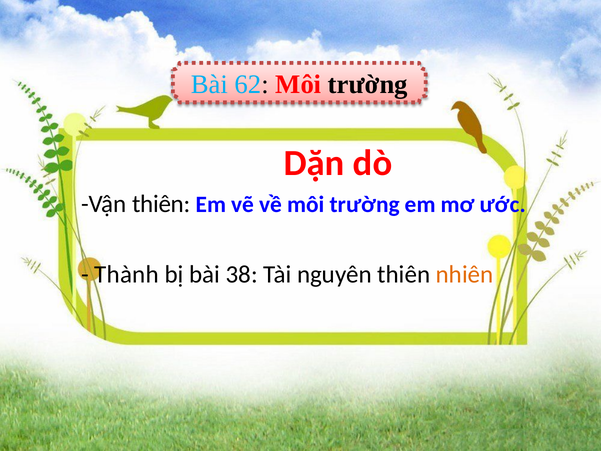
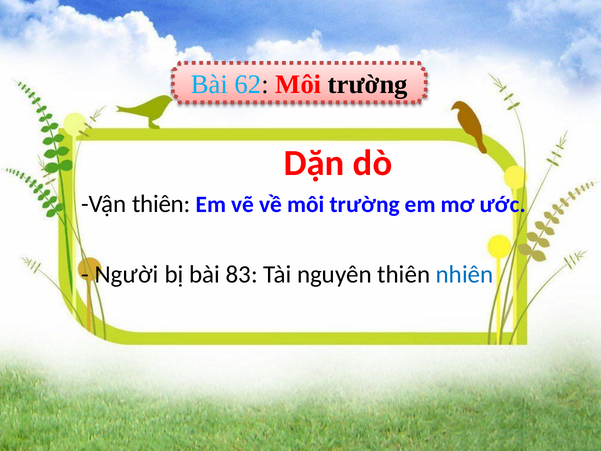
Thành: Thành -> Người
38: 38 -> 83
nhiên colour: orange -> blue
